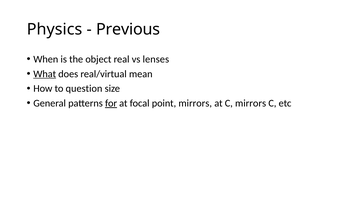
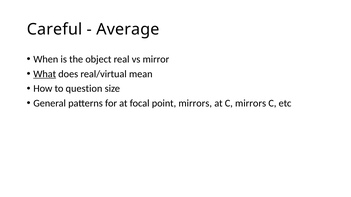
Physics: Physics -> Careful
Previous: Previous -> Average
lenses: lenses -> mirror
for underline: present -> none
